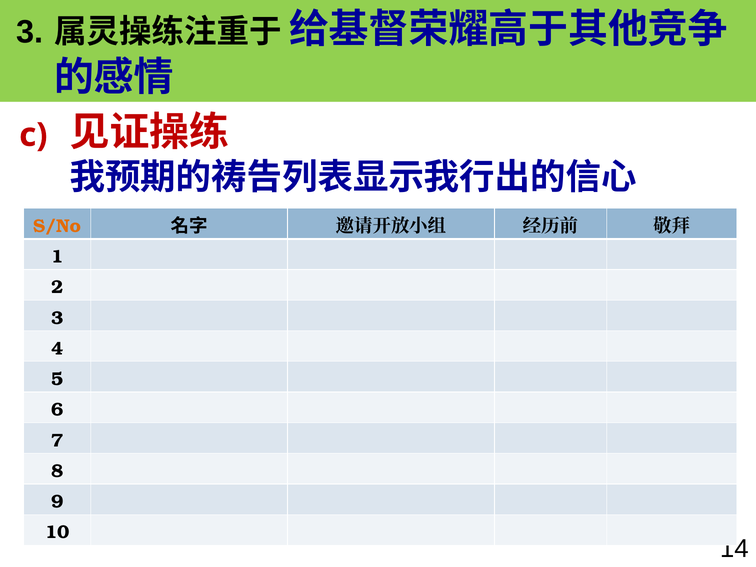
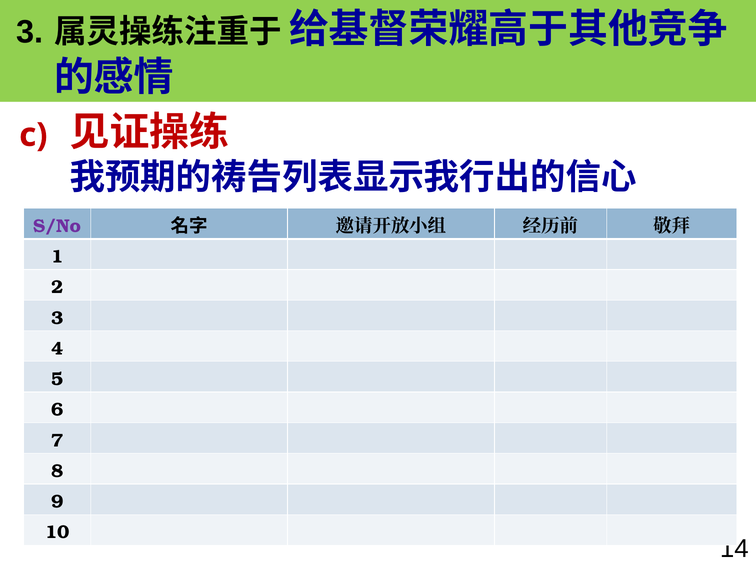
S/No colour: orange -> purple
